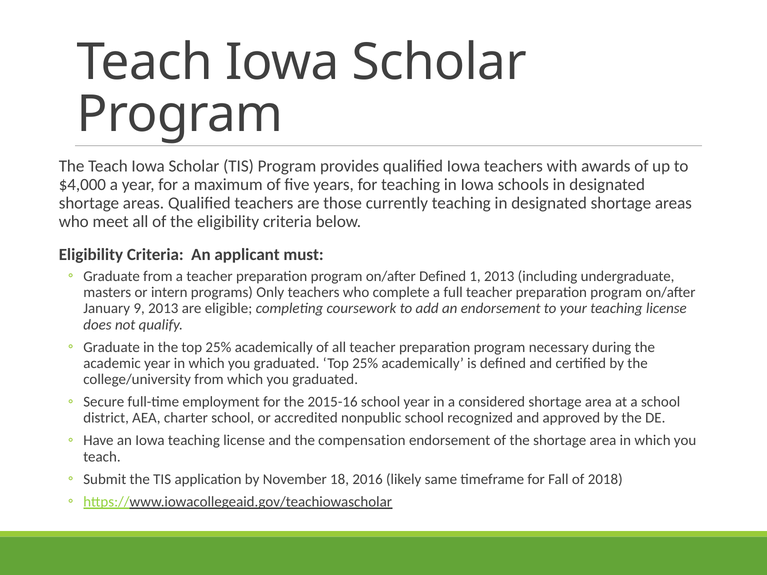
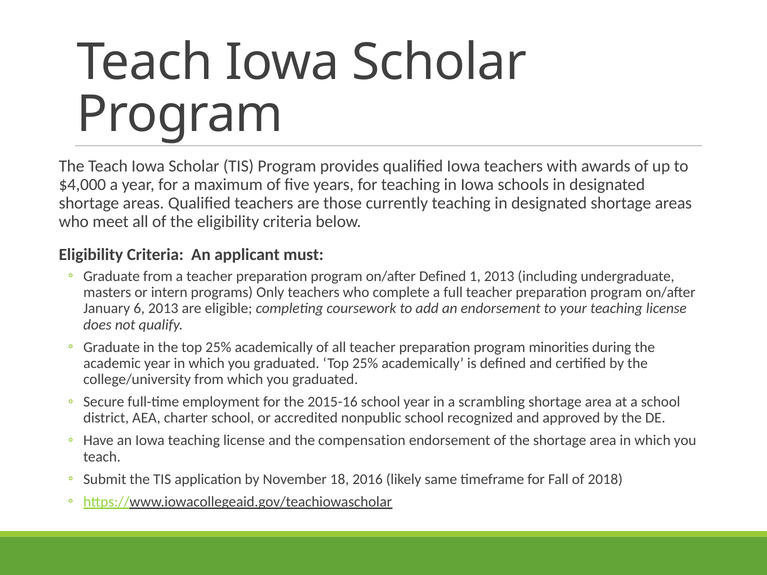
9: 9 -> 6
necessary: necessary -> minorities
considered: considered -> scrambling
